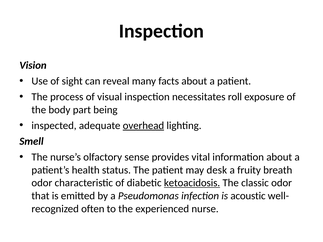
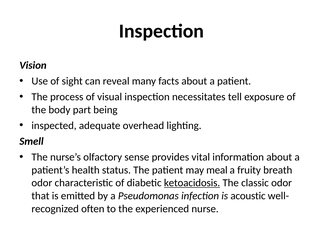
roll: roll -> tell
overhead underline: present -> none
desk: desk -> meal
